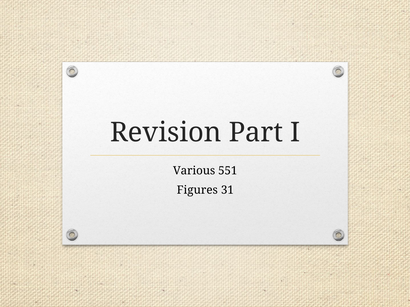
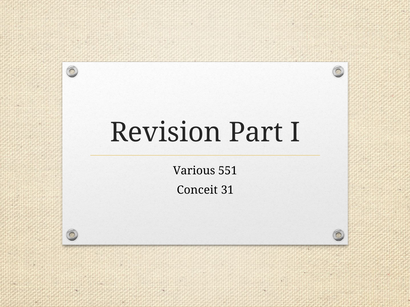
Figures: Figures -> Conceit
